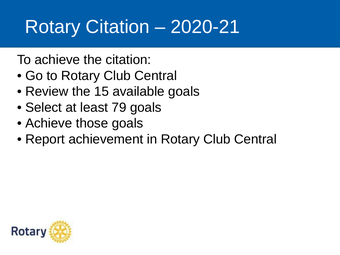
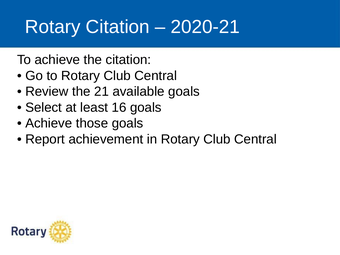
15: 15 -> 21
79: 79 -> 16
